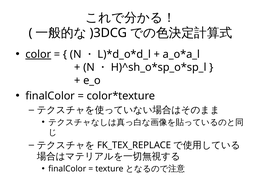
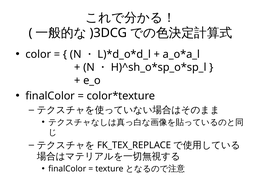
color underline: present -> none
